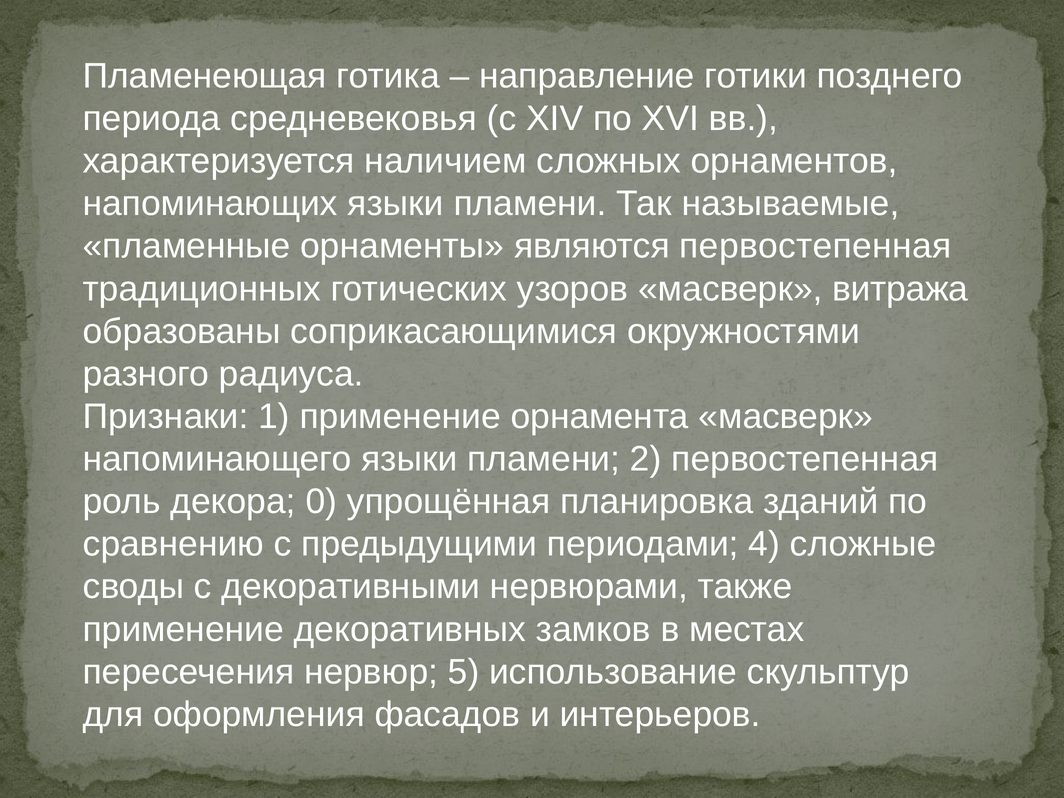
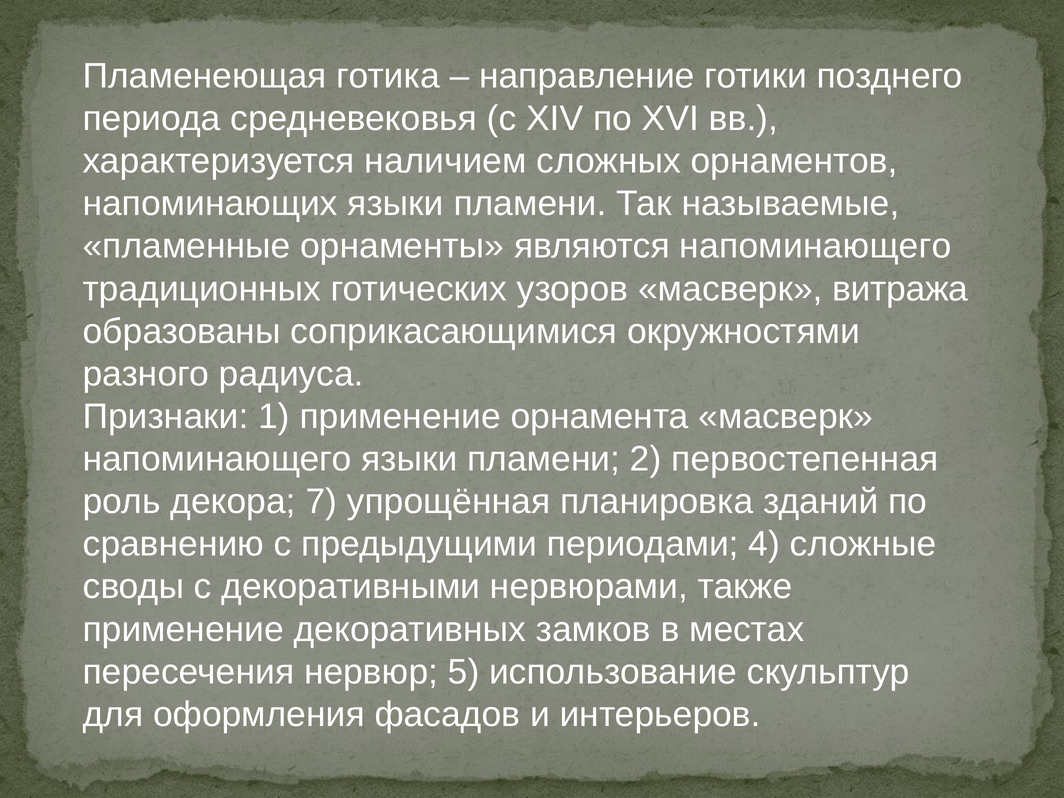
являются первостепенная: первостепенная -> напоминающего
0: 0 -> 7
